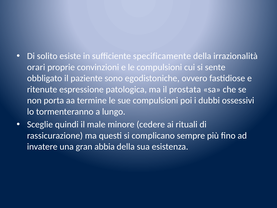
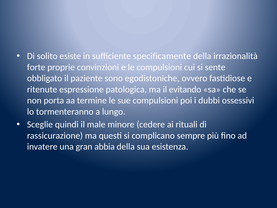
orari: orari -> forte
prostata: prostata -> evitando
